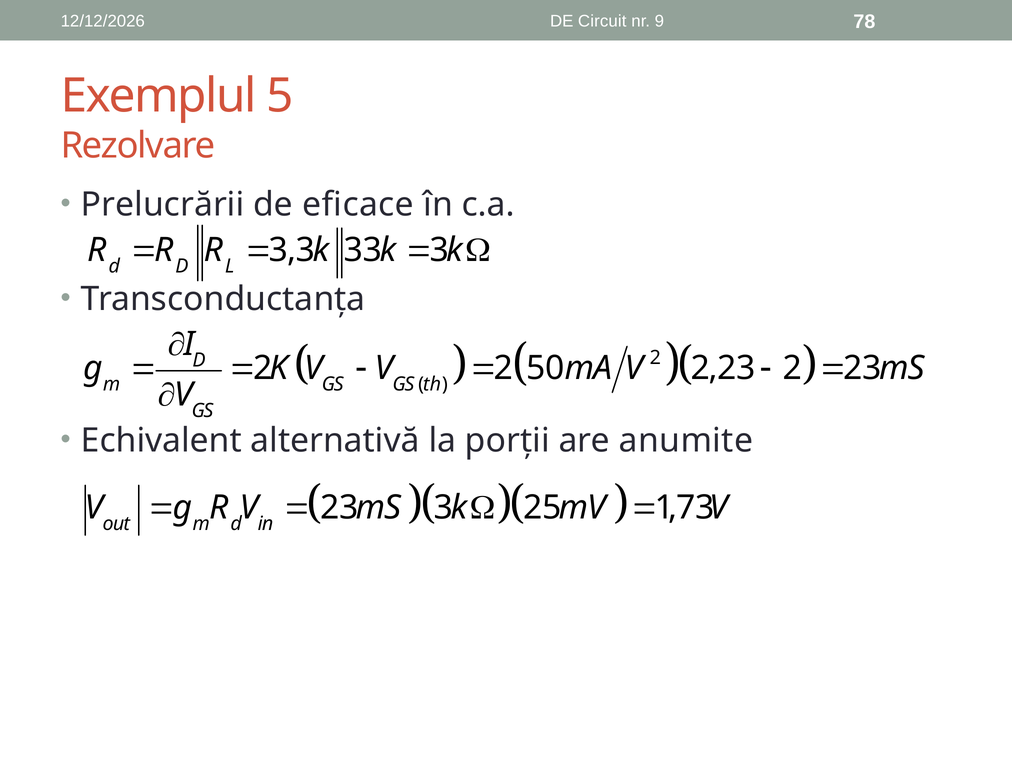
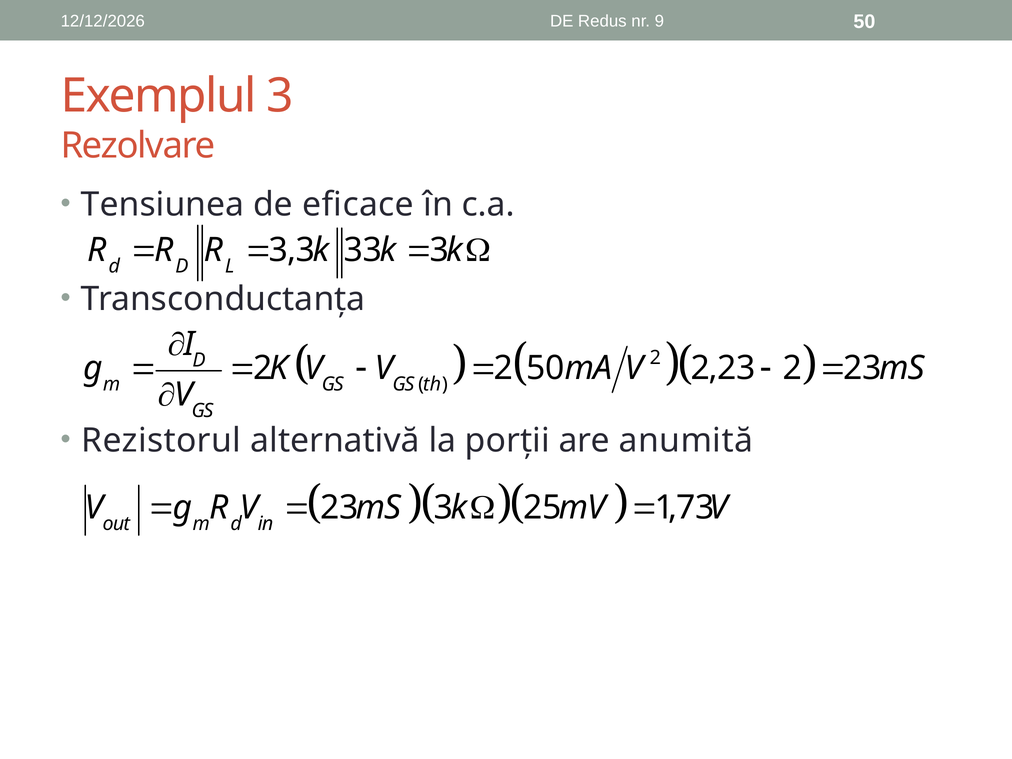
Circuit: Circuit -> Redus
9 78: 78 -> 50
Exemplul 5: 5 -> 3
Prelucrării: Prelucrării -> Tensiunea
Echivalent: Echivalent -> Rezistorul
anumite: anumite -> anumită
